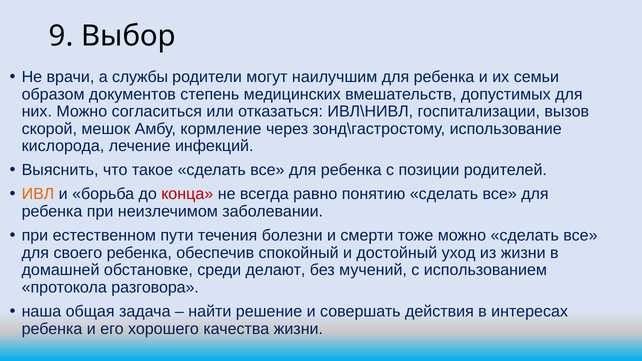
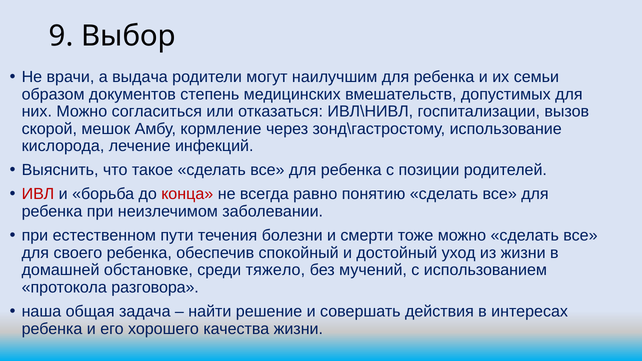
службы: службы -> выдача
ИВЛ colour: orange -> red
делают: делают -> тяжело
